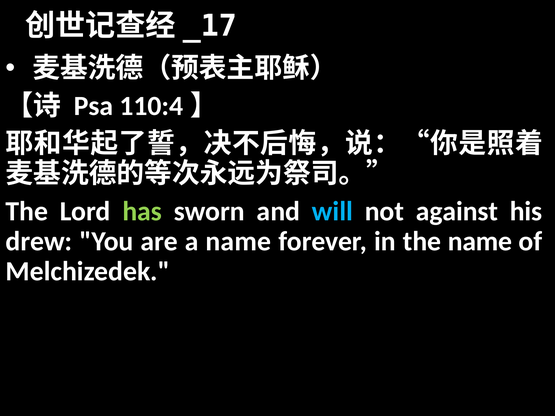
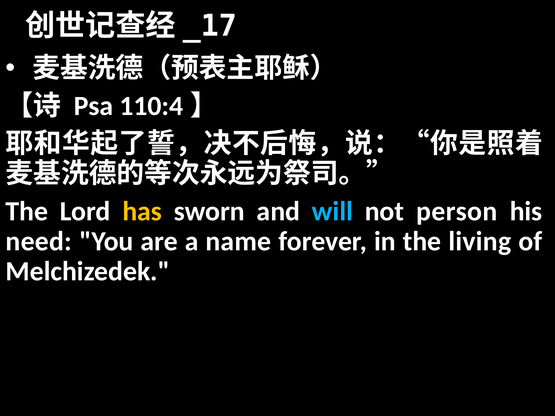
has colour: light green -> yellow
against: against -> person
drew: drew -> need
the name: name -> living
